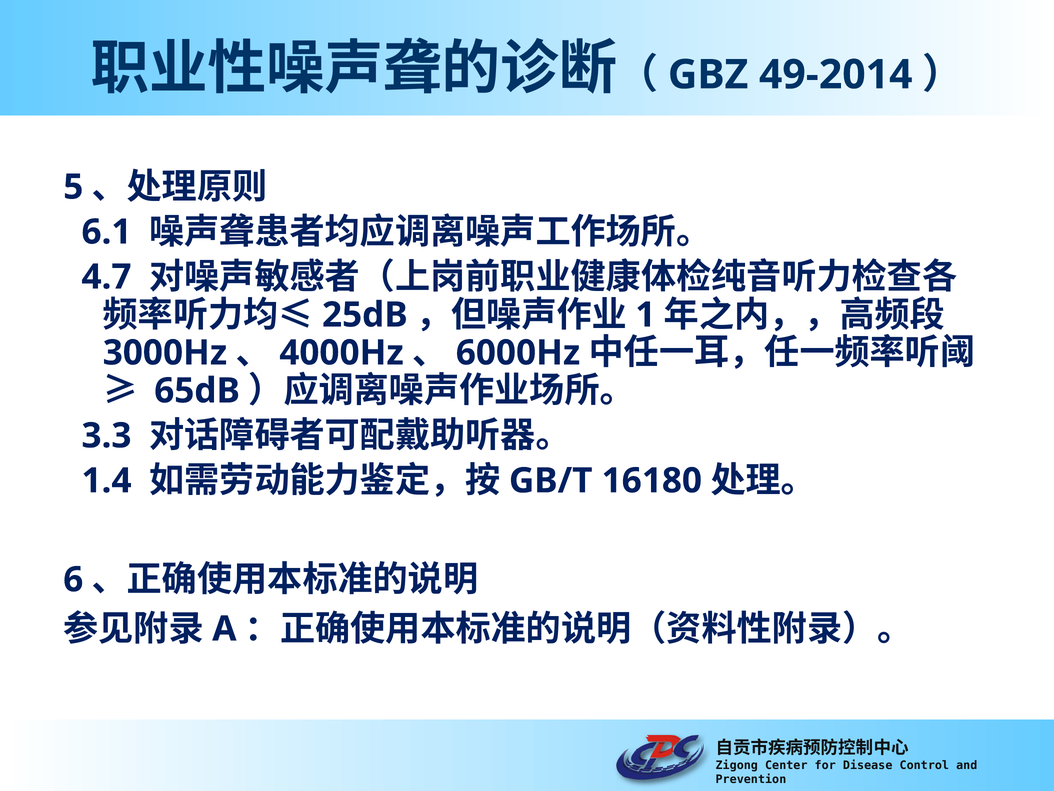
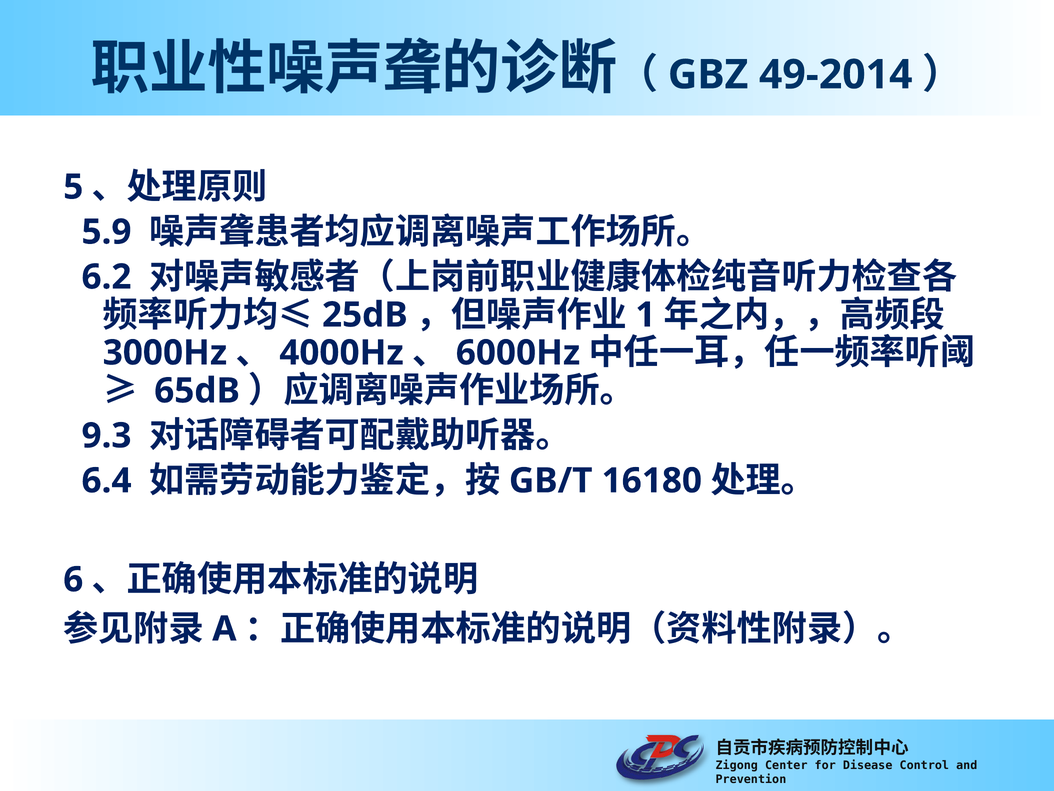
6.1: 6.1 -> 5.9
4.7: 4.7 -> 6.2
3.3: 3.3 -> 9.3
1.4: 1.4 -> 6.4
